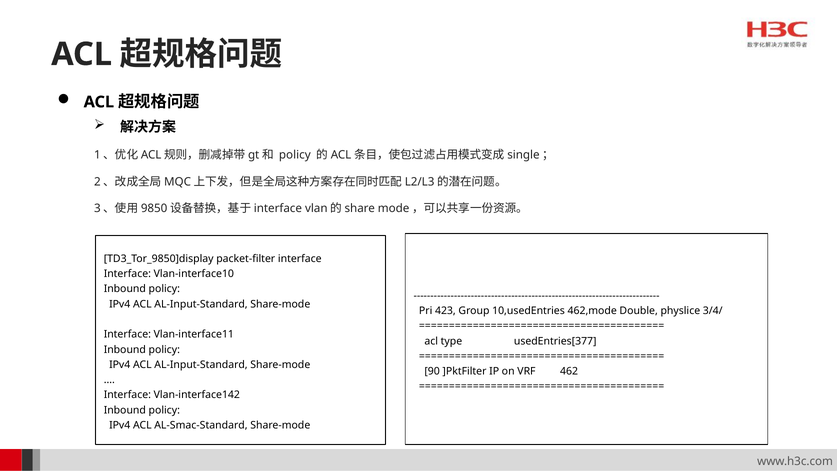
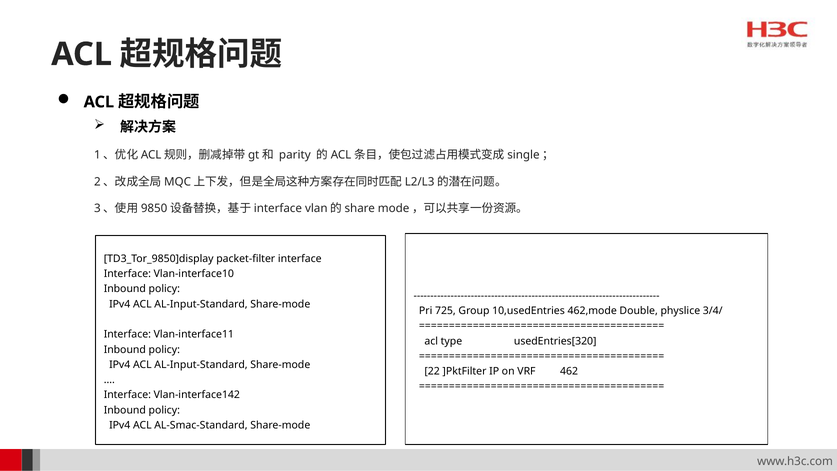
policy at (295, 155): policy -> parity
423: 423 -> 725
usedEntries[377: usedEntries[377 -> usedEntries[320
90: 90 -> 22
